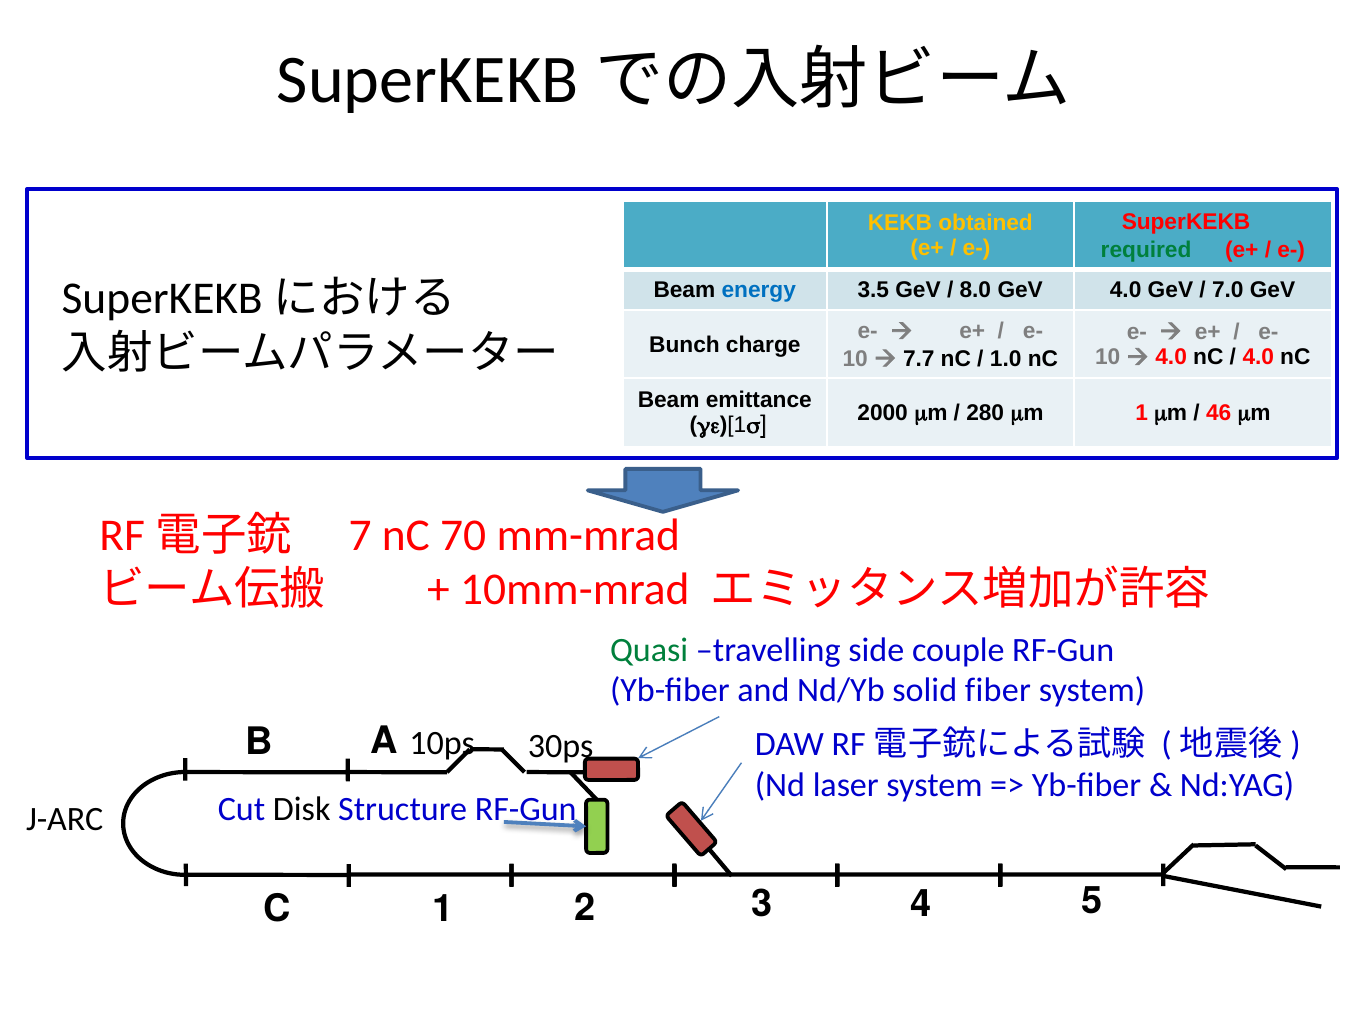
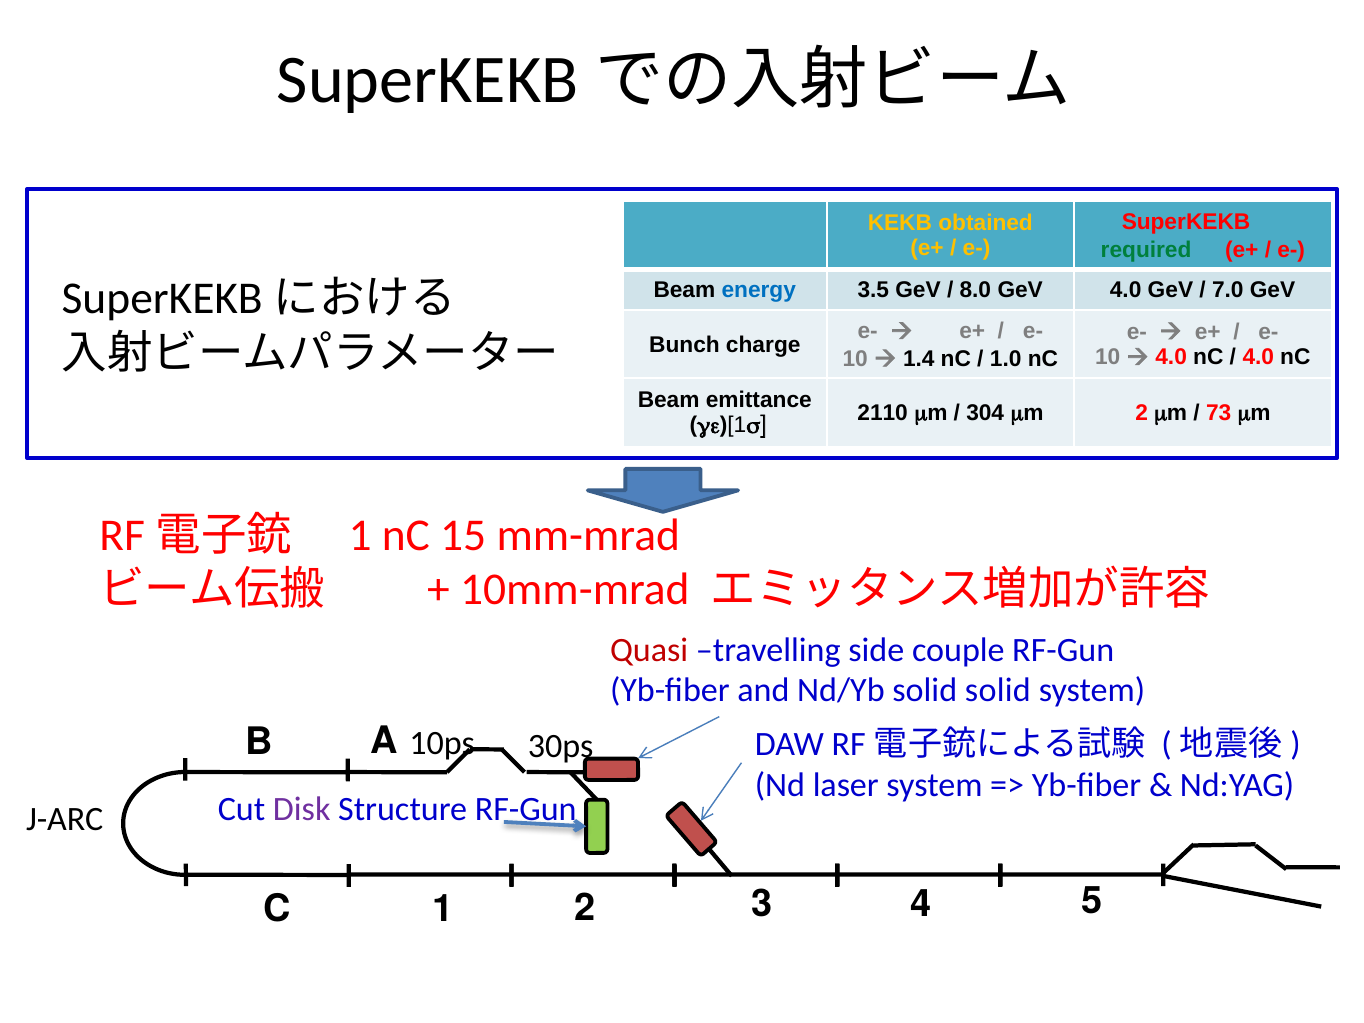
7.7: 7.7 -> 1.4
2000: 2000 -> 2110
280: 280 -> 304
mm 1: 1 -> 2
46: 46 -> 73
7 at (360, 535): 7 -> 1
70: 70 -> 15
Quasi colour: green -> red
solid fiber: fiber -> solid
Disk colour: black -> purple
